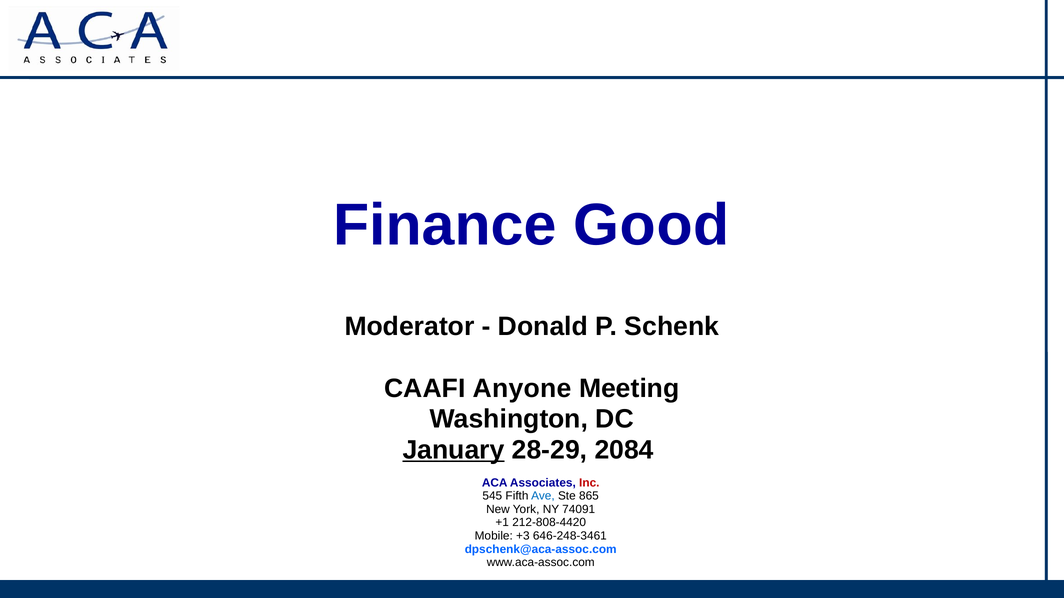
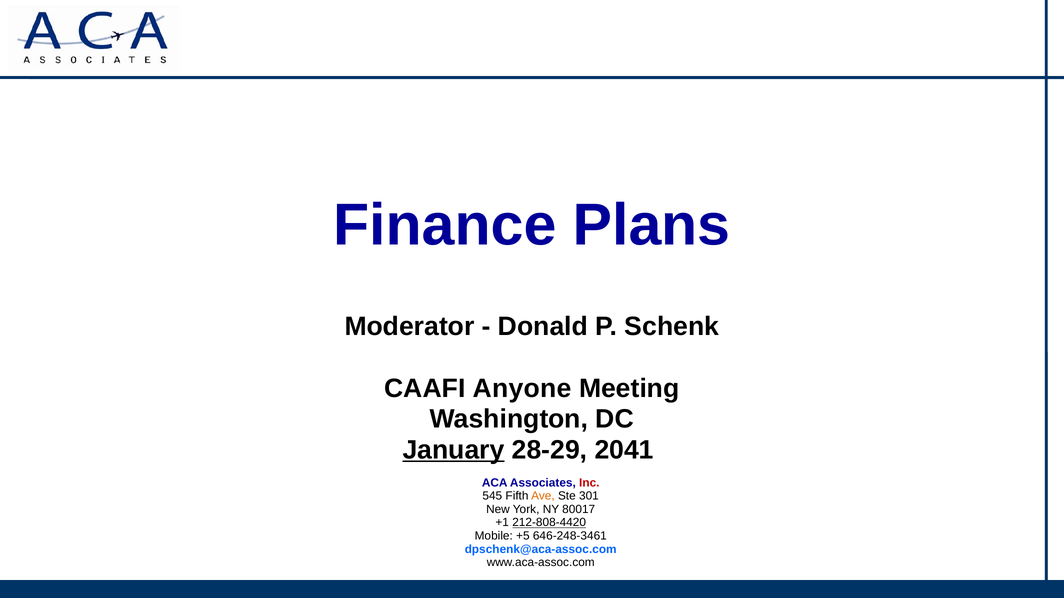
Good: Good -> Plans
2084: 2084 -> 2041
Ave colour: blue -> orange
865: 865 -> 301
74091: 74091 -> 80017
212-808-4420 underline: none -> present
+3: +3 -> +5
